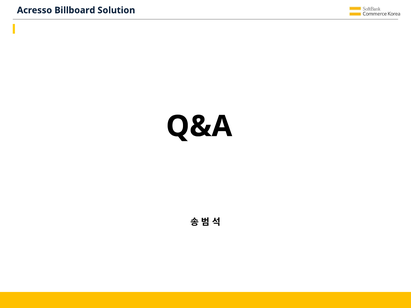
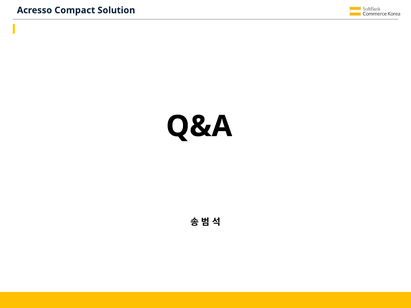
Billboard: Billboard -> Compact
